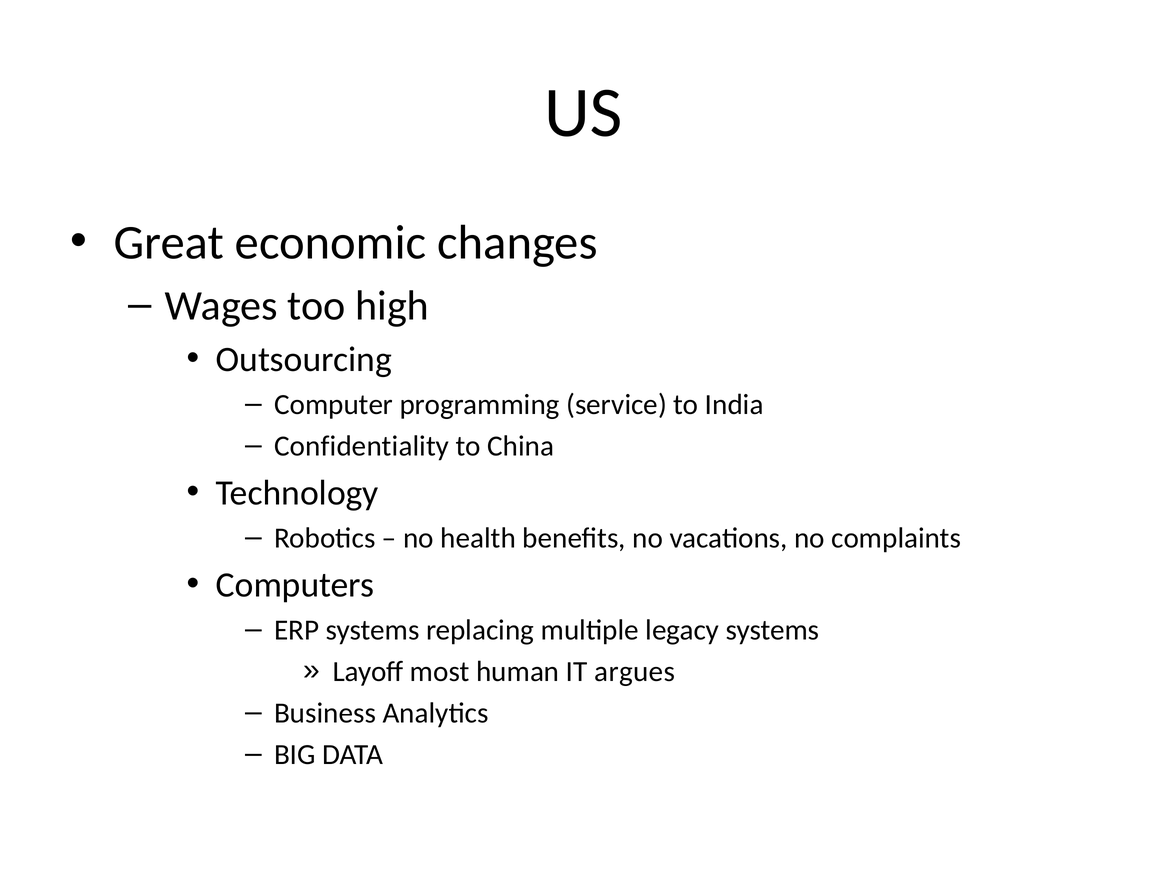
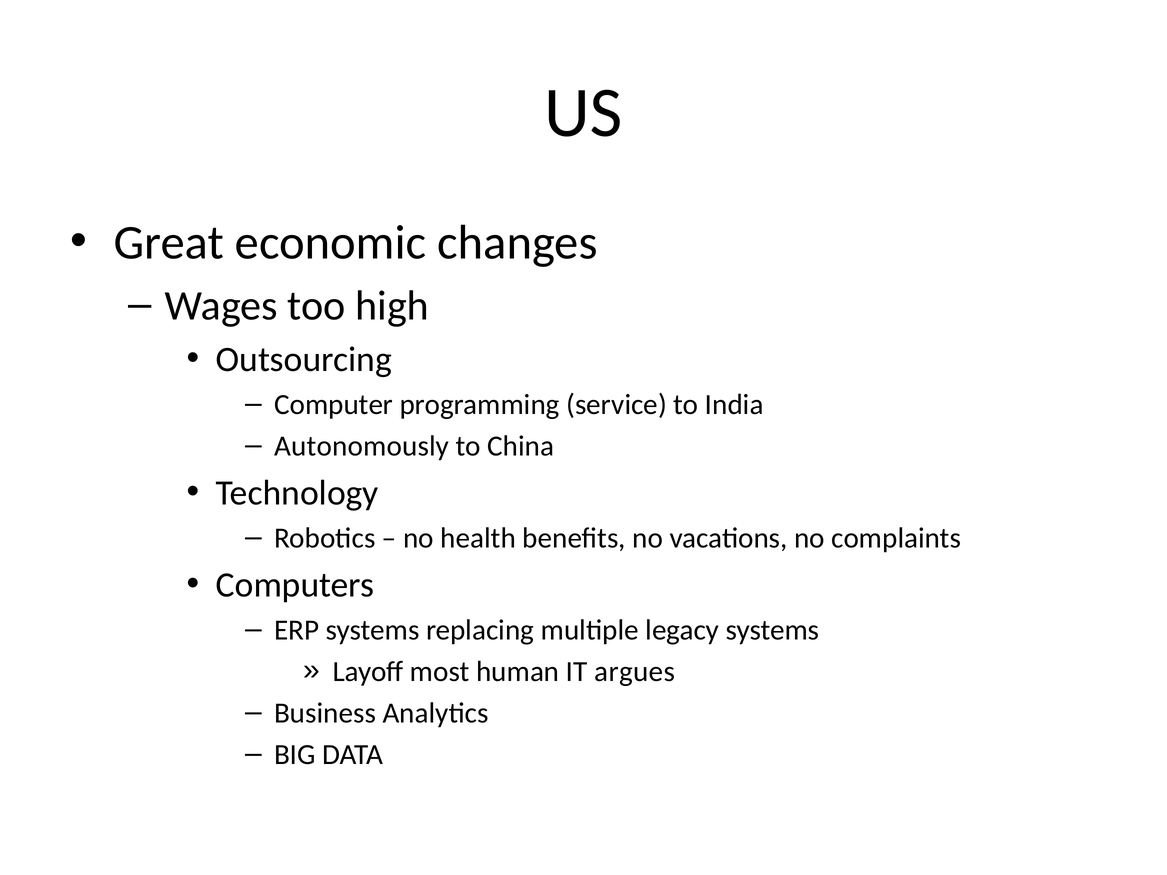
Confidentiality: Confidentiality -> Autonomously
